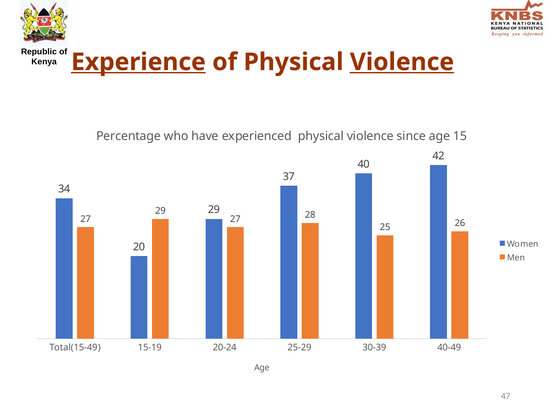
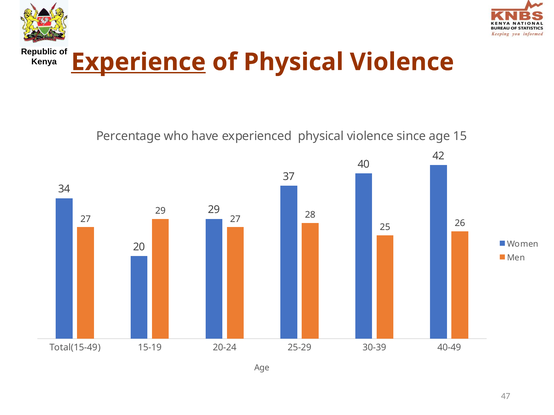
Violence at (402, 62) underline: present -> none
